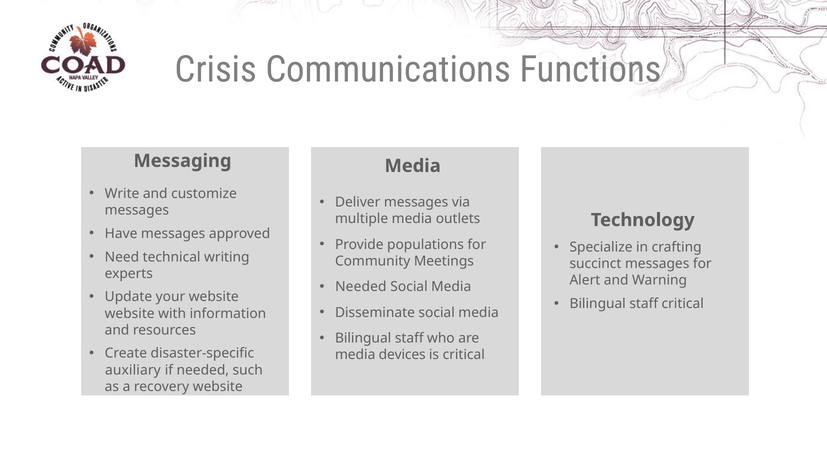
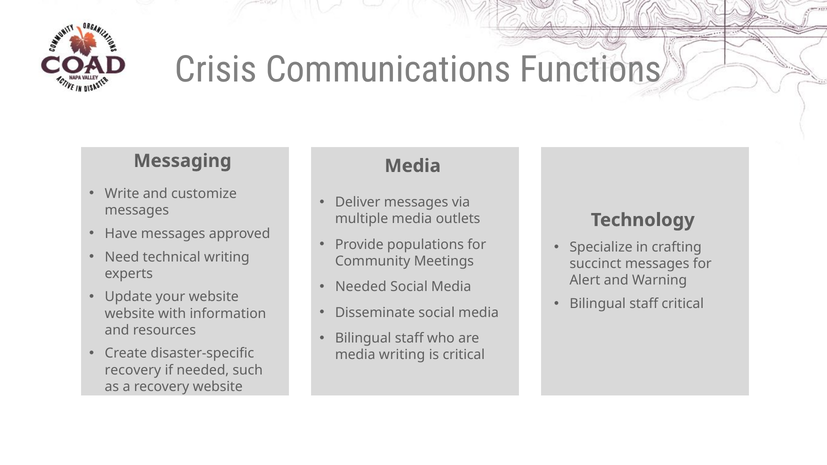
media devices: devices -> writing
auxiliary at (133, 370): auxiliary -> recovery
